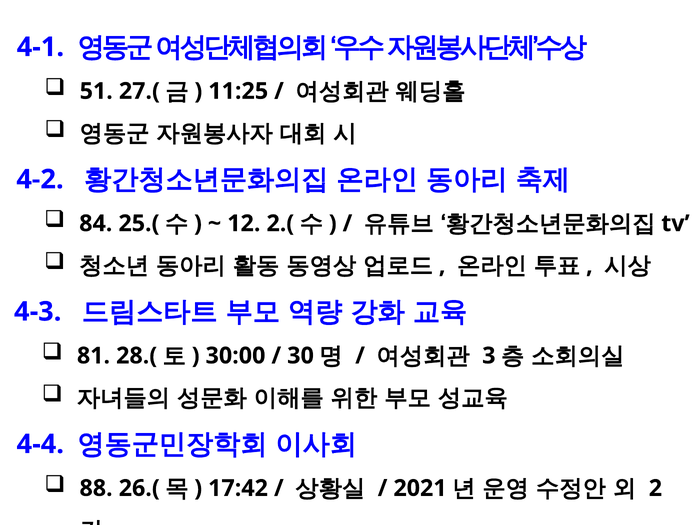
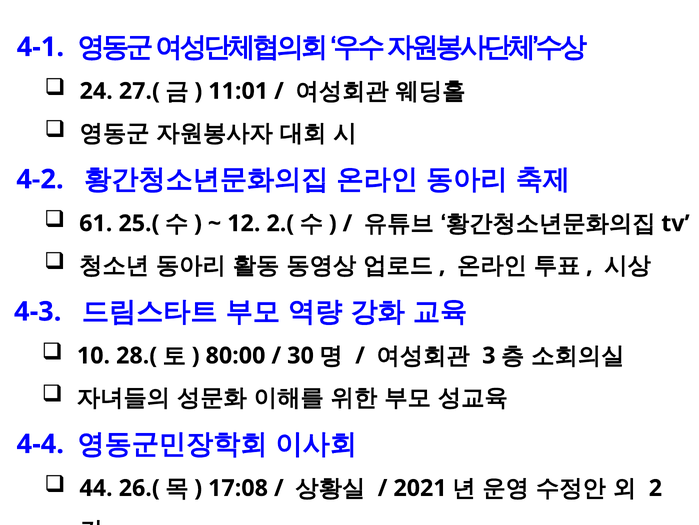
51: 51 -> 24
11:25: 11:25 -> 11:01
84: 84 -> 61
81: 81 -> 10
30:00: 30:00 -> 80:00
88: 88 -> 44
17:42: 17:42 -> 17:08
